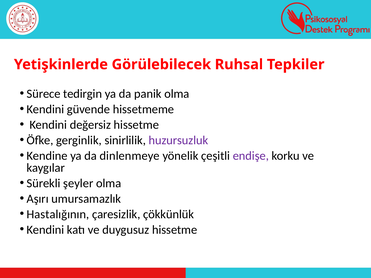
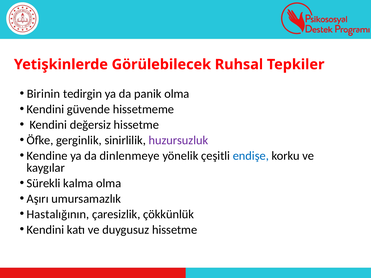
Sürece: Sürece -> Birinin
endişe colour: purple -> blue
şeyler: şeyler -> kalma
